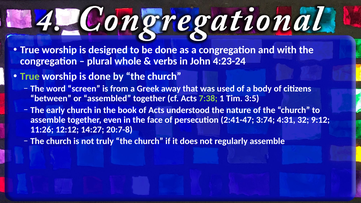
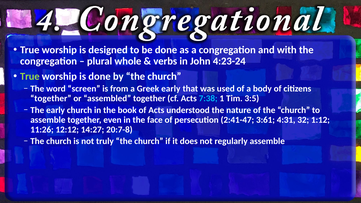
Greek away: away -> early
between at (51, 99): between -> together
7:38 colour: light green -> light blue
3:74: 3:74 -> 3:61
9:12: 9:12 -> 1:12
